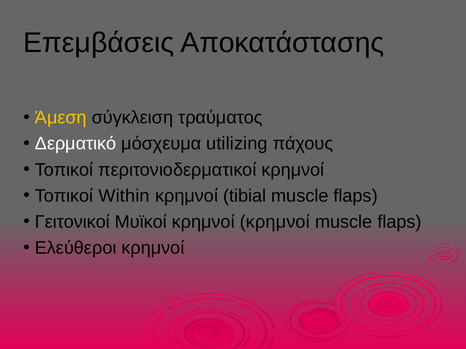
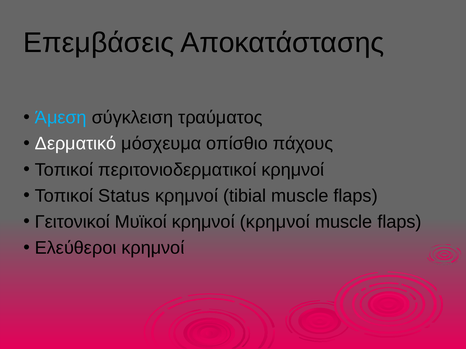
Άμεση colour: yellow -> light blue
utilizing: utilizing -> οπίσθιο
Within: Within -> Status
